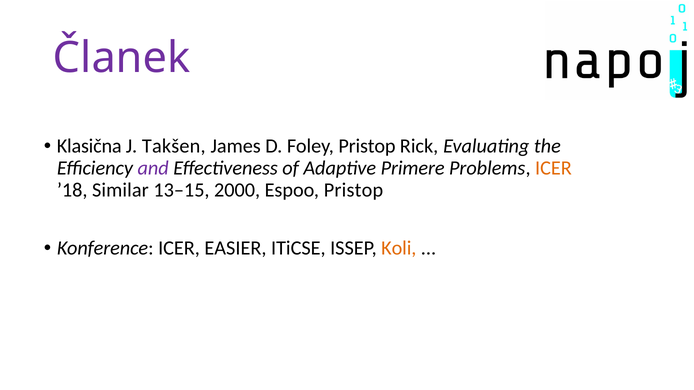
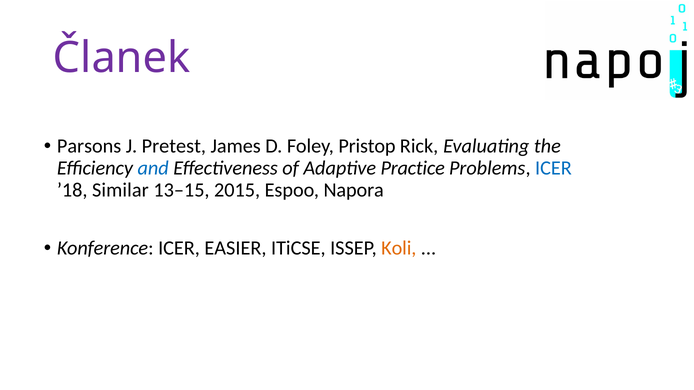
Klasična: Klasična -> Parsons
Takšen: Takšen -> Pretest
and colour: purple -> blue
Primere: Primere -> Practice
ICER at (553, 168) colour: orange -> blue
2000: 2000 -> 2015
Espoo Pristop: Pristop -> Napora
